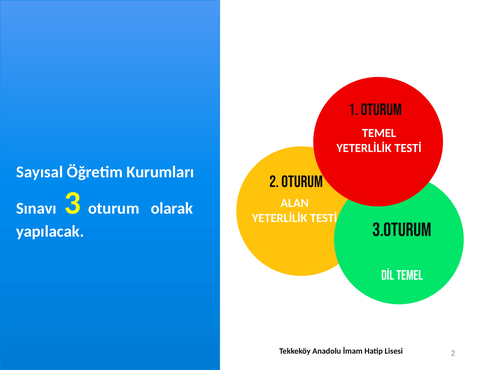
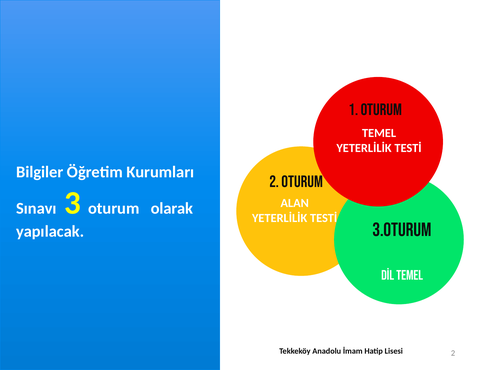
Sayısal: Sayısal -> Bilgiler
